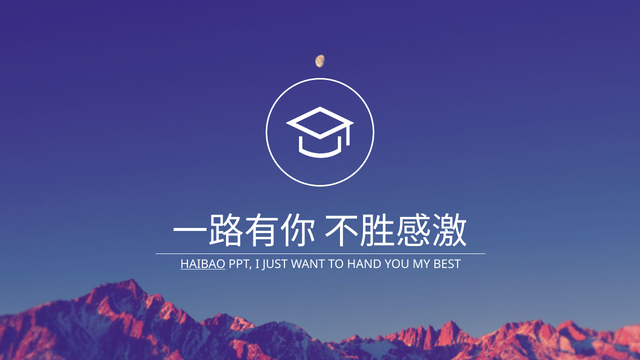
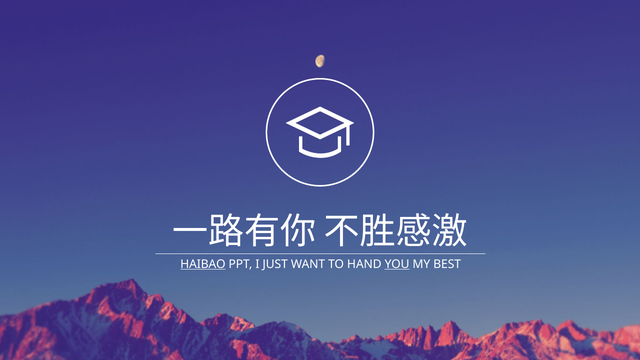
YOU underline: none -> present
